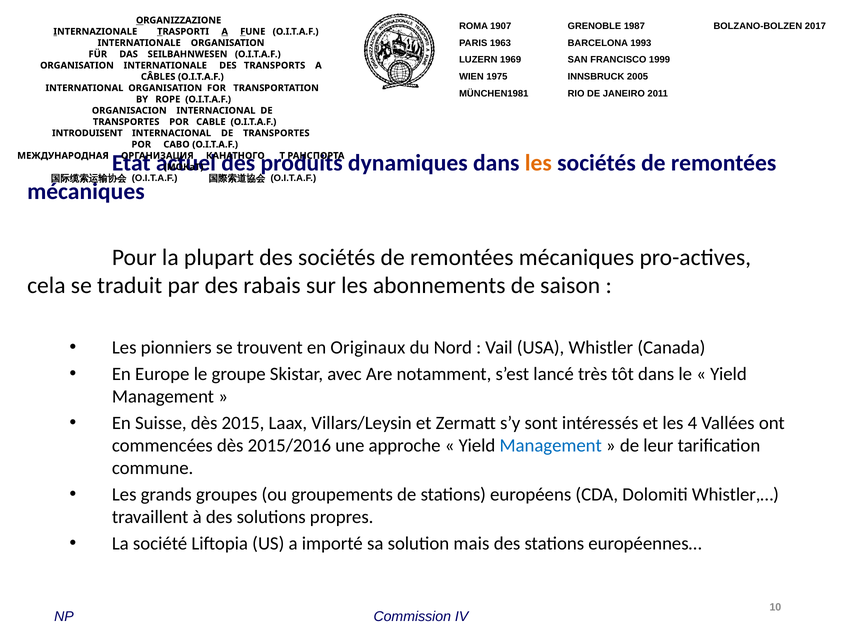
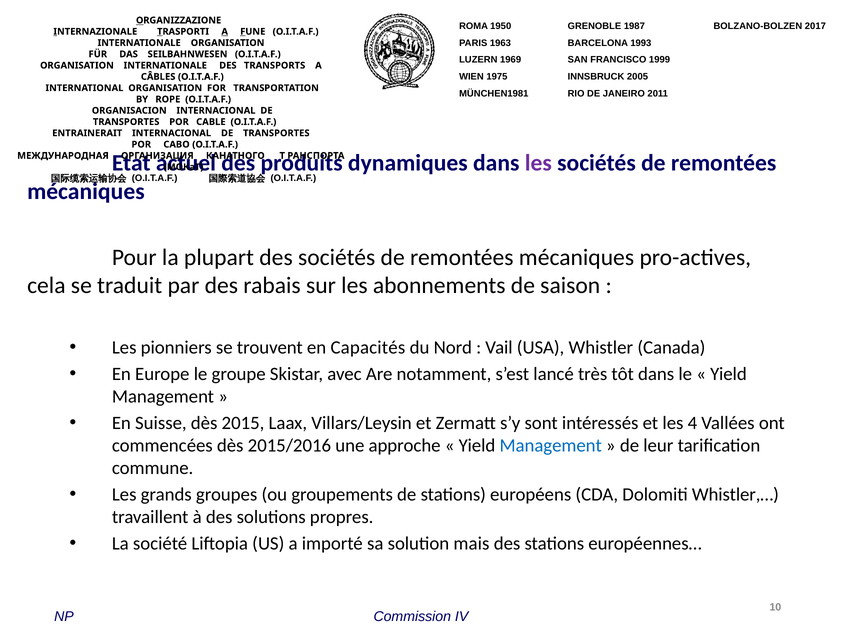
1907: 1907 -> 1950
INTRODUISENT: INTRODUISENT -> ENTRAINERAIT
les at (538, 163) colour: orange -> purple
Originaux: Originaux -> Capacités
